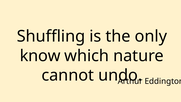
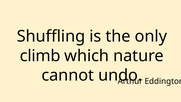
know: know -> climb
